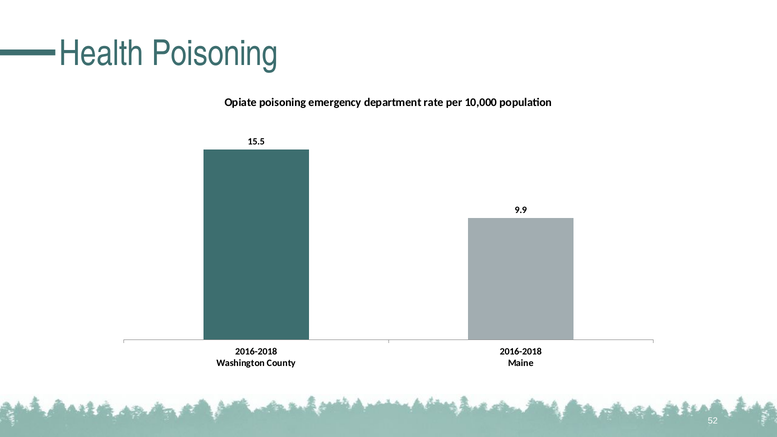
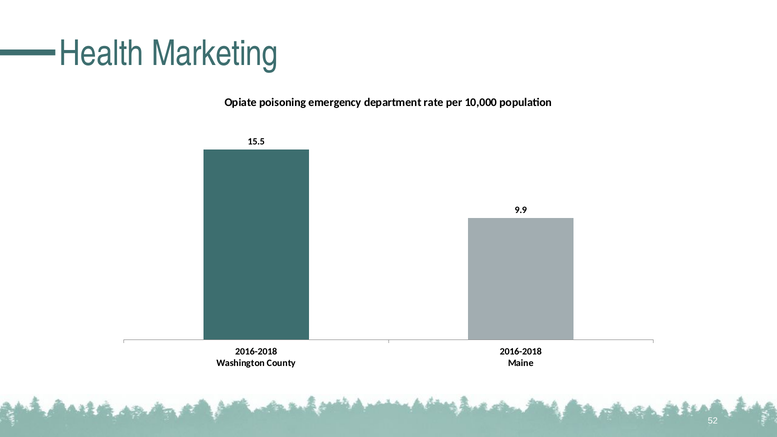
Health Poisoning: Poisoning -> Marketing
